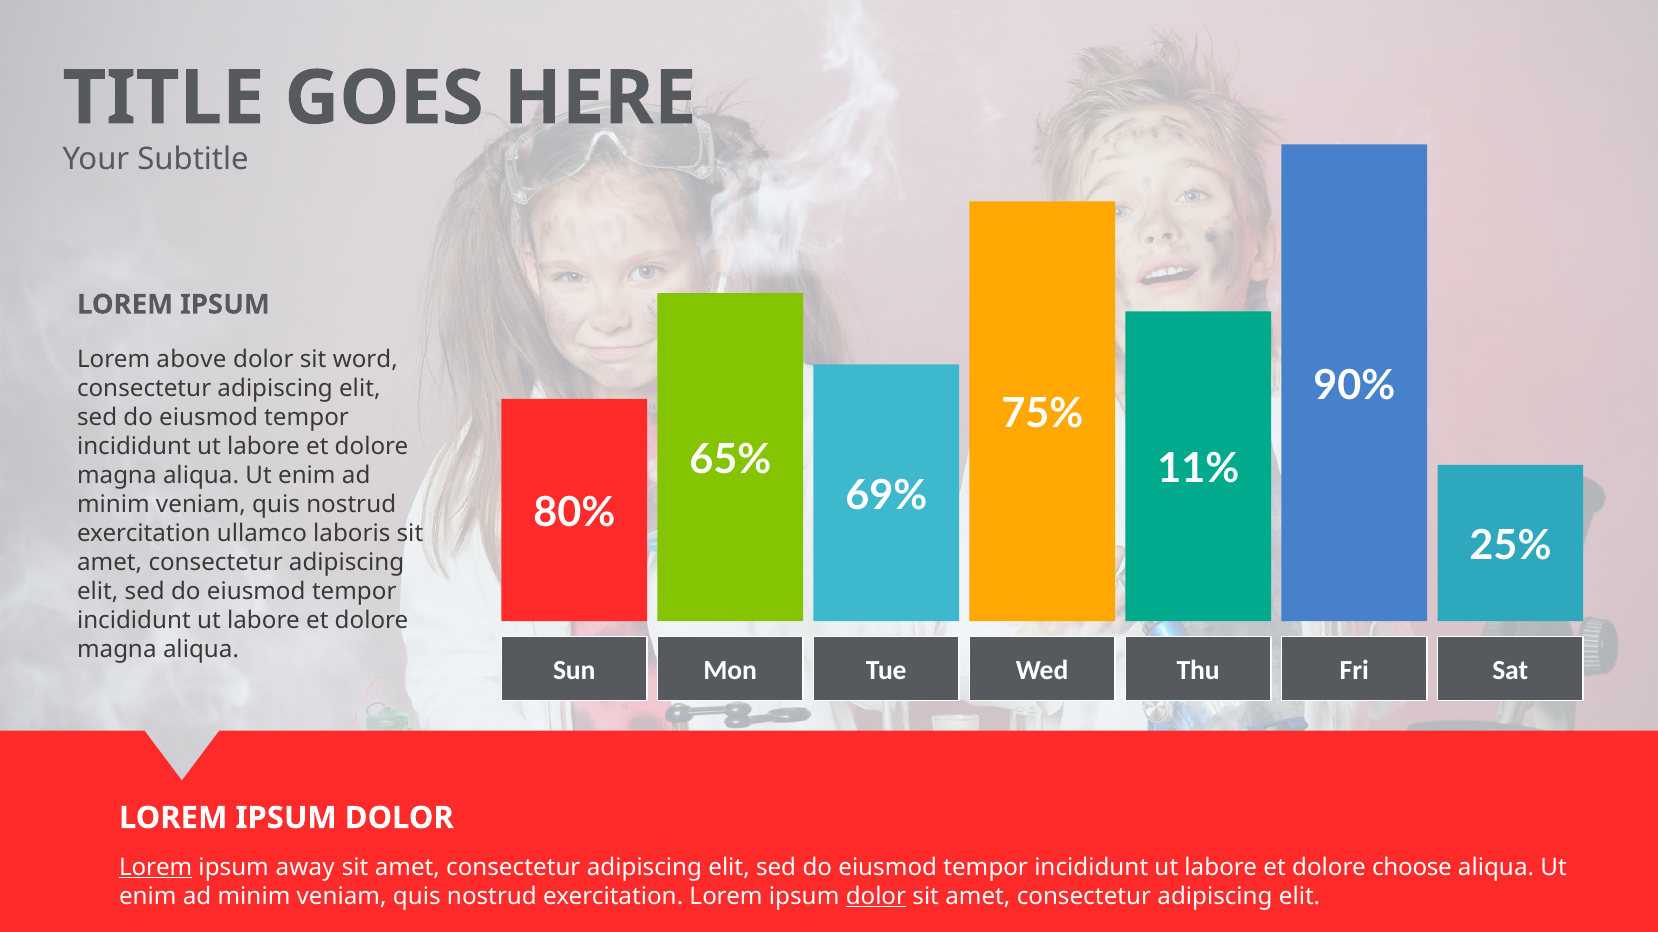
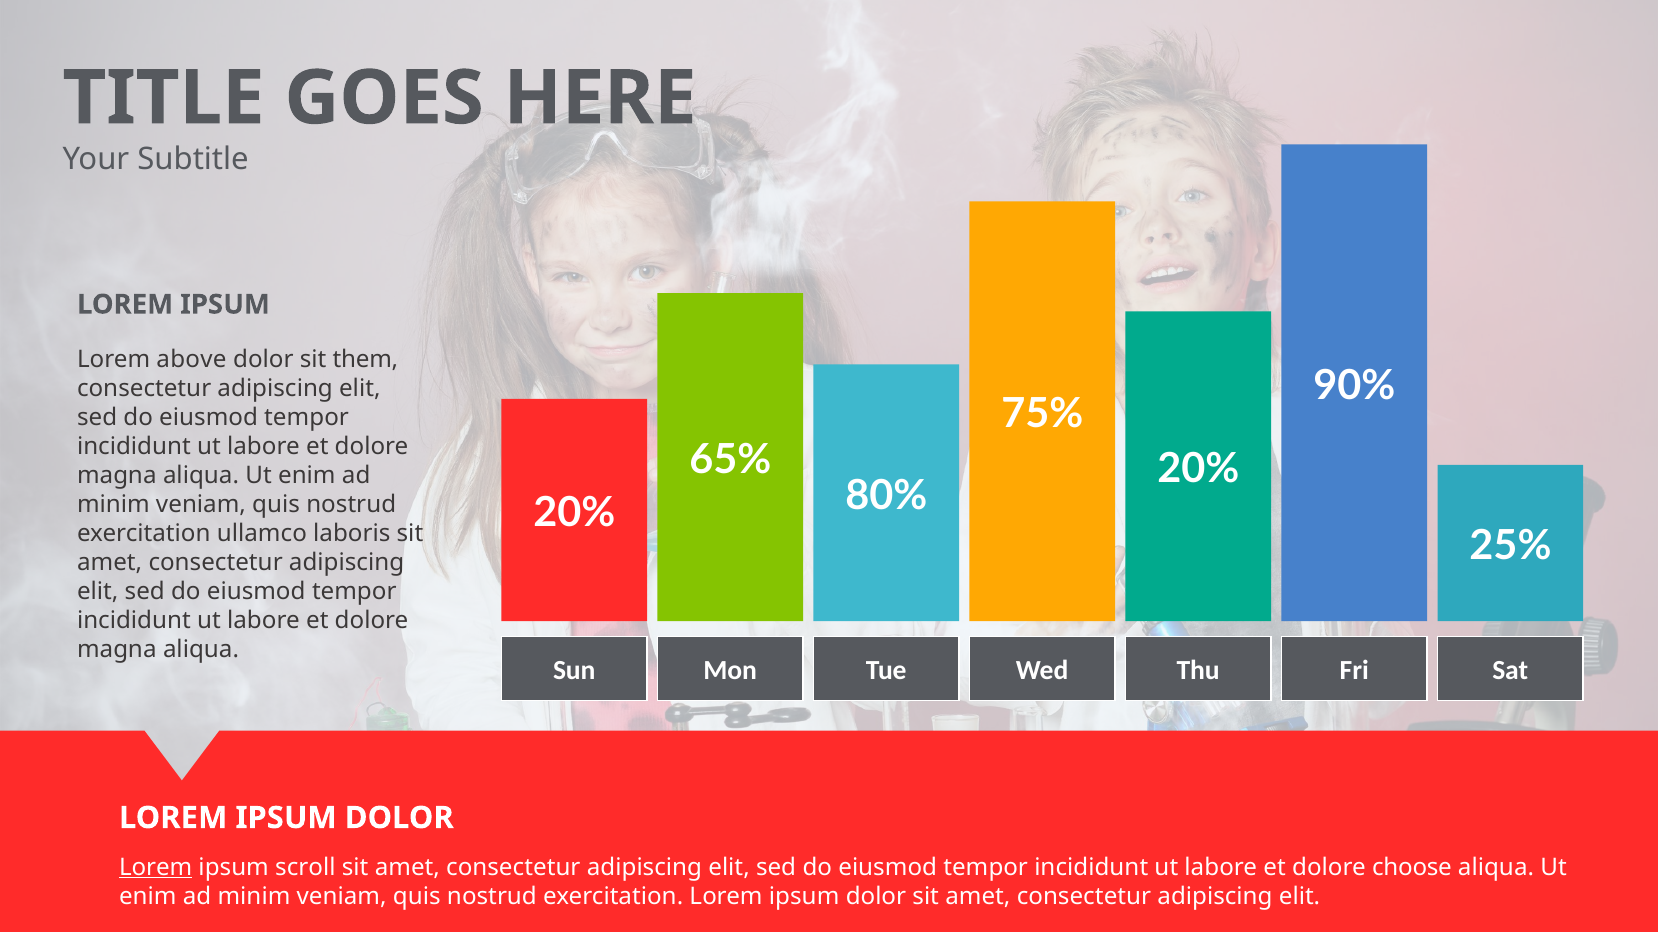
word: word -> them
11% at (1198, 469): 11% -> 20%
69%: 69% -> 80%
80% at (574, 513): 80% -> 20%
away: away -> scroll
dolor at (876, 897) underline: present -> none
